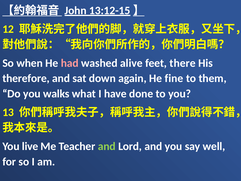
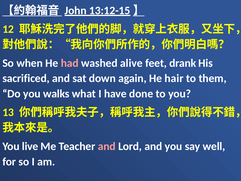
there: there -> drank
therefore: therefore -> sacrificed
fine: fine -> hair
and at (107, 146) colour: light green -> pink
